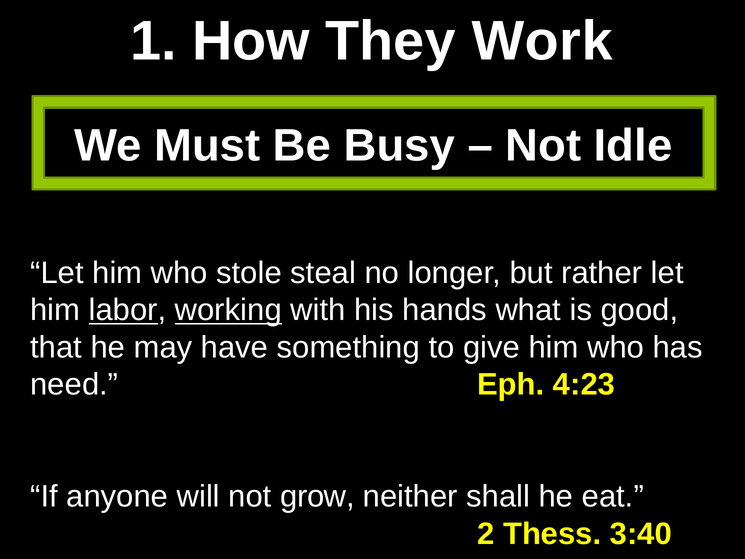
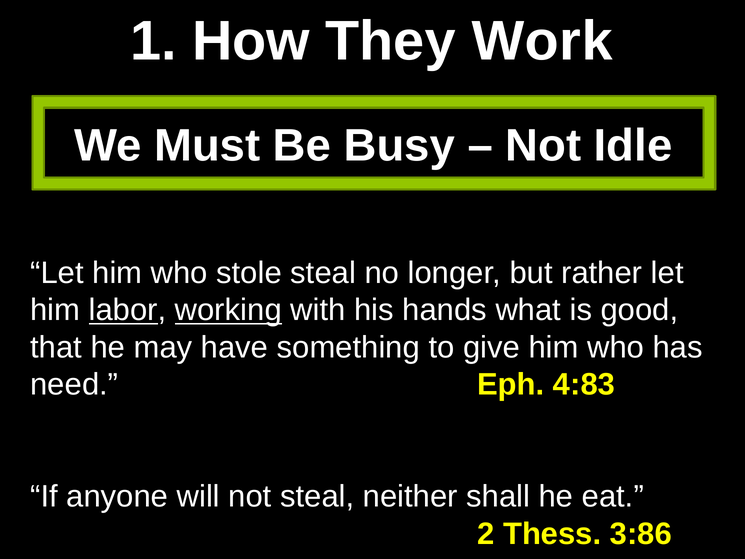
4:23: 4:23 -> 4:83
not grow: grow -> steal
3:40: 3:40 -> 3:86
